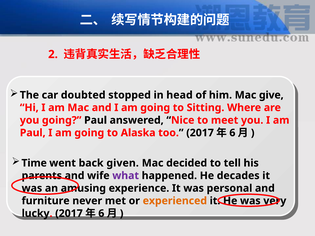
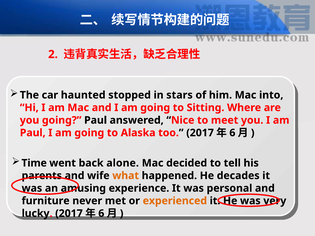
doubted: doubted -> haunted
head: head -> stars
give: give -> into
given: given -> alone
what colour: purple -> orange
